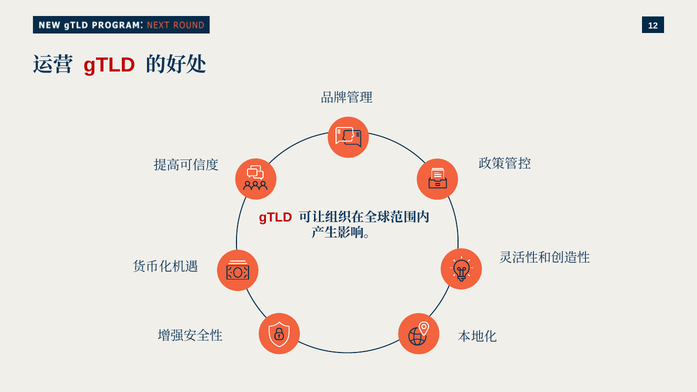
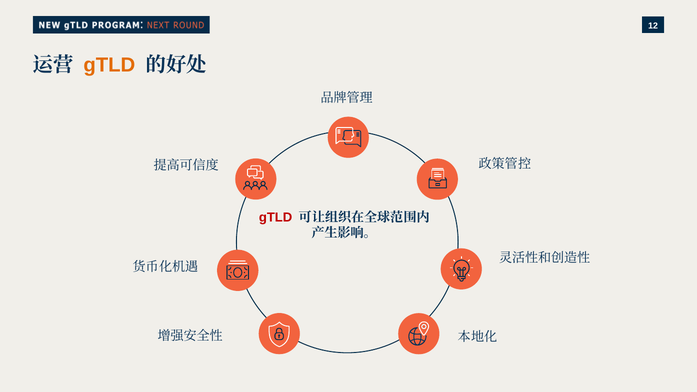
gTLD at (109, 65) colour: red -> orange
